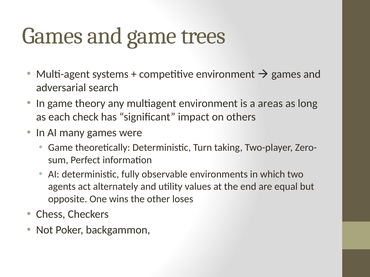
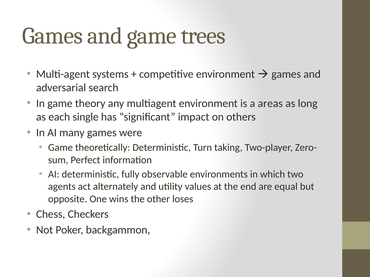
check: check -> single
